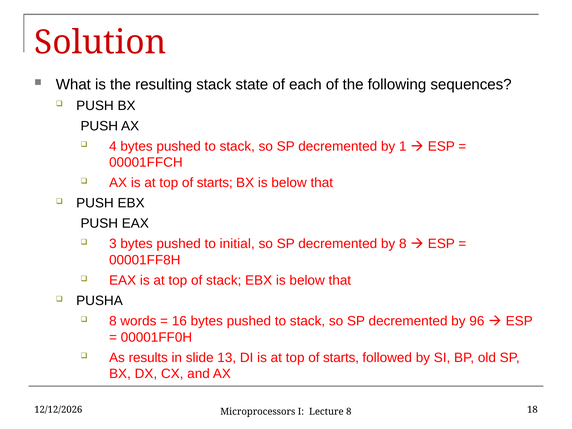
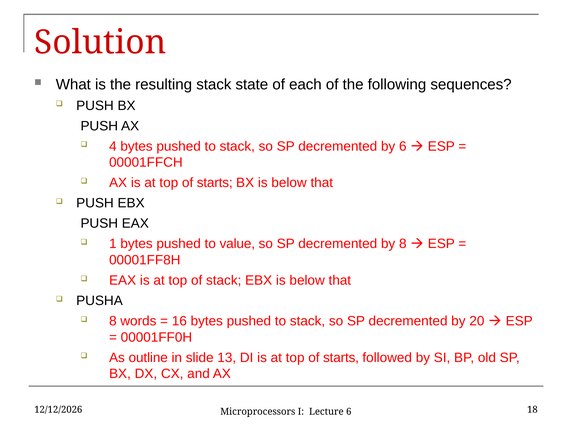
by 1: 1 -> 6
3: 3 -> 1
initial: initial -> value
96: 96 -> 20
results: results -> outline
Lecture 8: 8 -> 6
